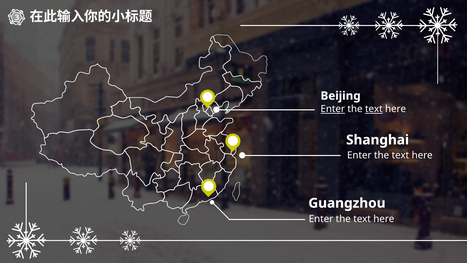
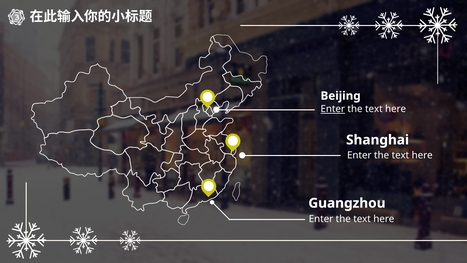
text at (374, 109) underline: present -> none
